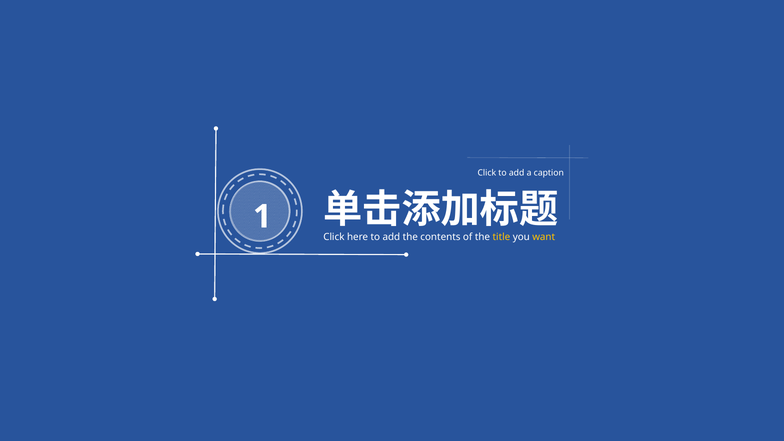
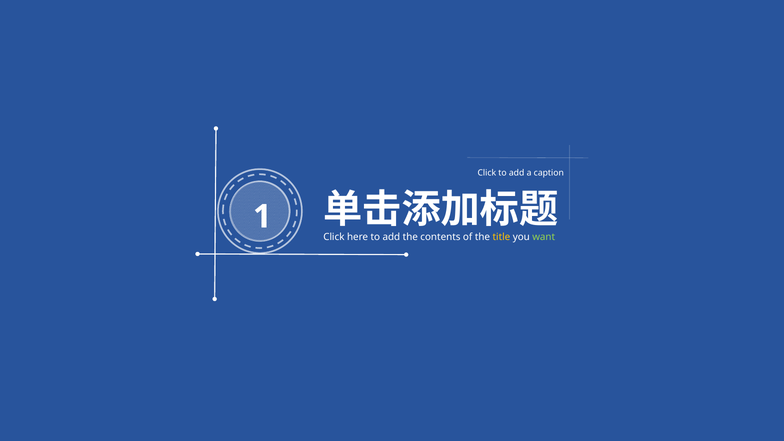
want colour: yellow -> light green
